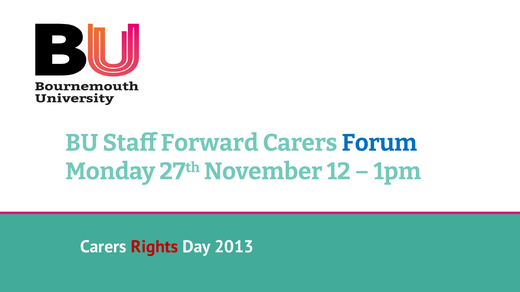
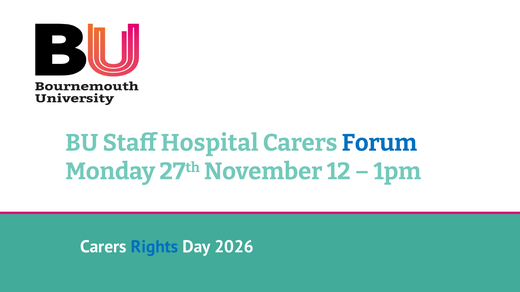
Forward: Forward -> Hospital
Rights colour: red -> blue
2013: 2013 -> 2026
